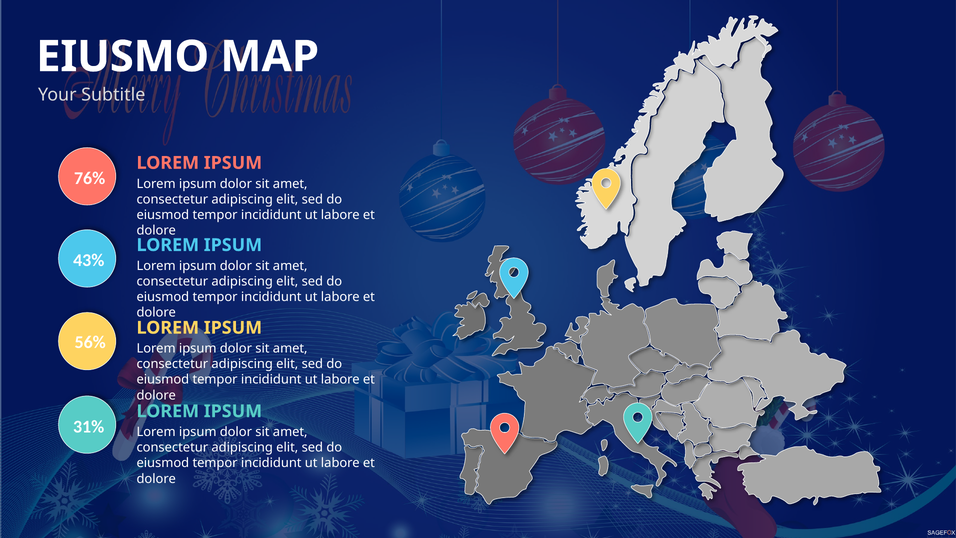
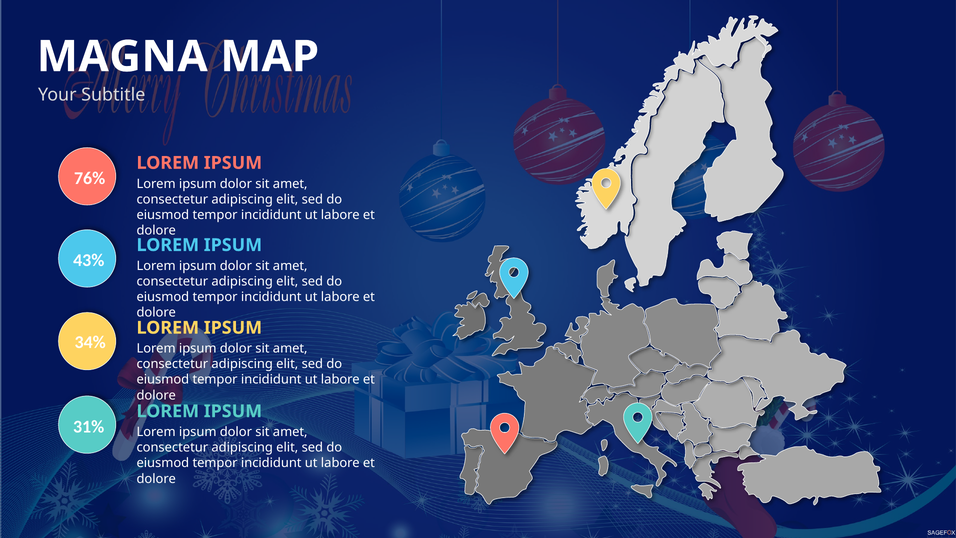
EIUSMO: EIUSMO -> MAGNA
56%: 56% -> 34%
